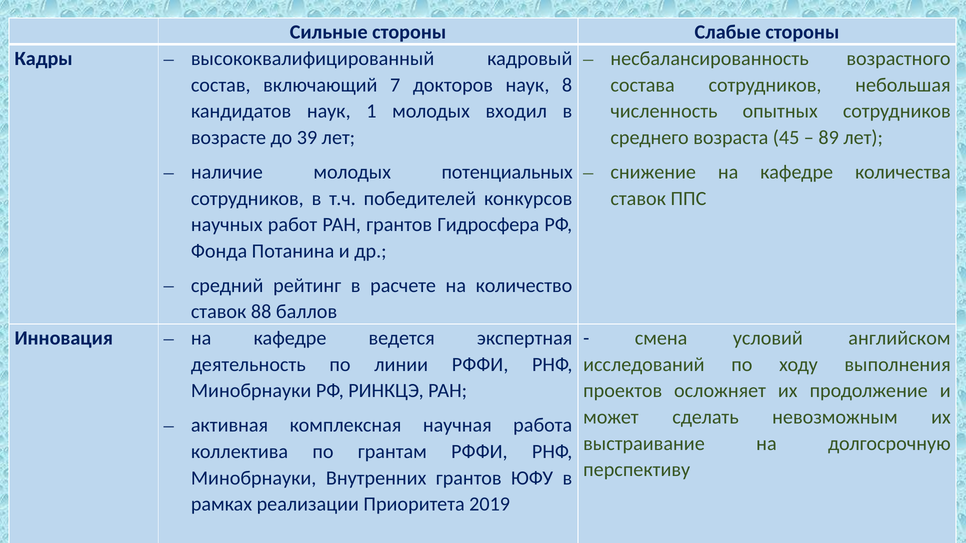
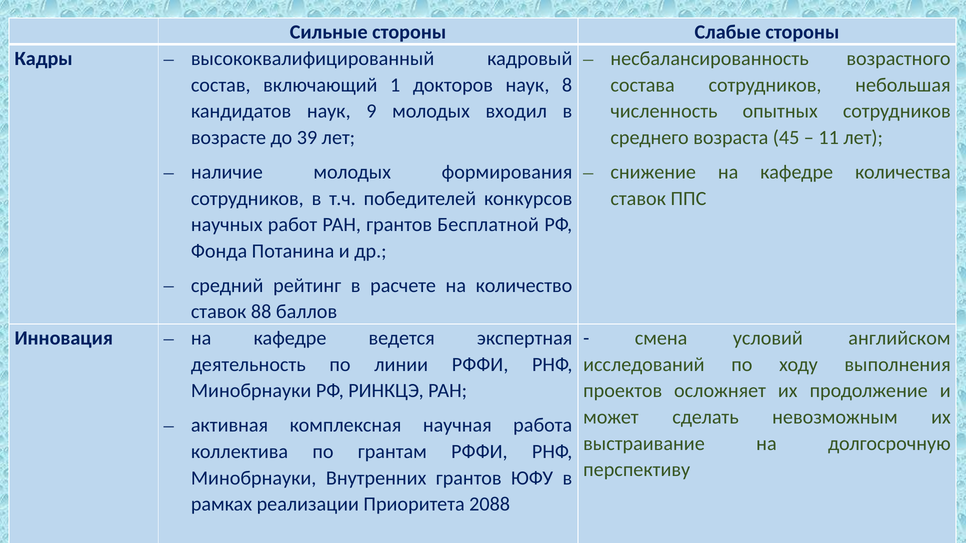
7: 7 -> 1
1: 1 -> 9
89: 89 -> 11
потенциальных: потенциальных -> формирования
Гидросфера: Гидросфера -> Бесплатной
2019: 2019 -> 2088
